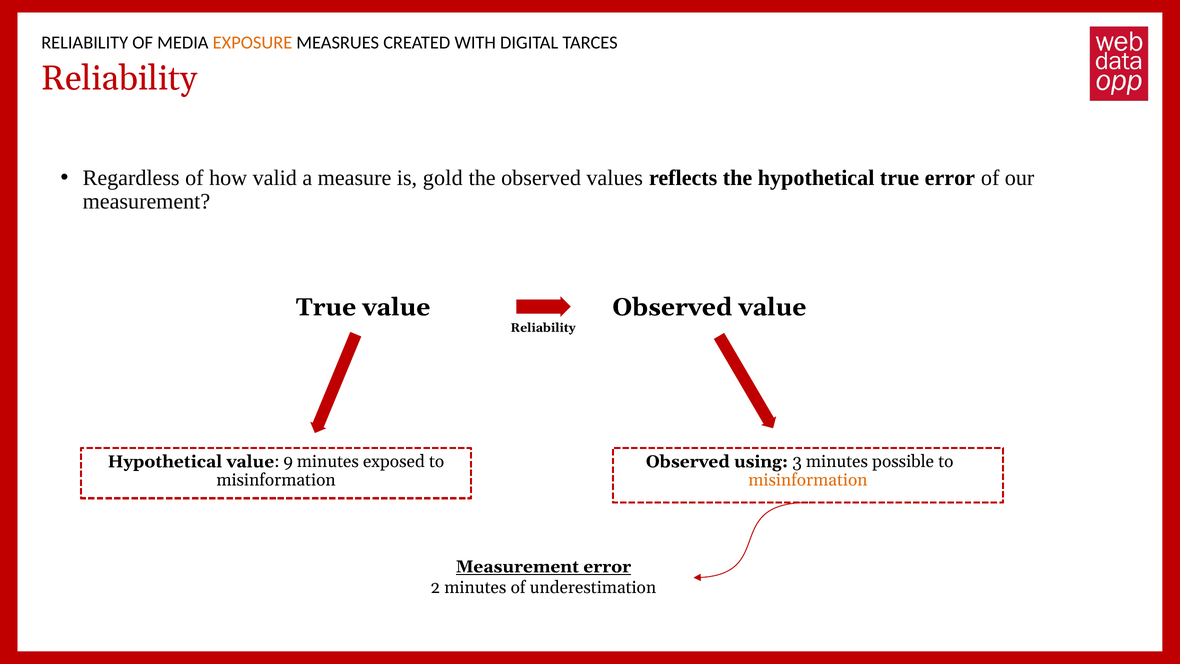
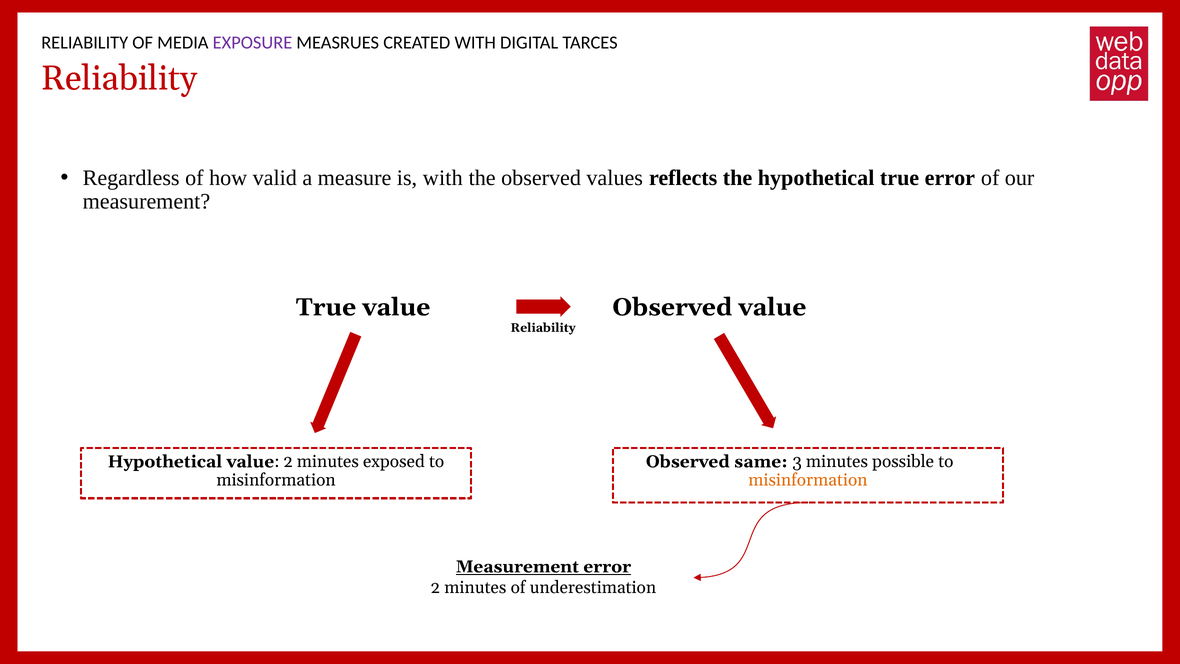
EXPOSURE colour: orange -> purple
is gold: gold -> with
value 9: 9 -> 2
using: using -> same
